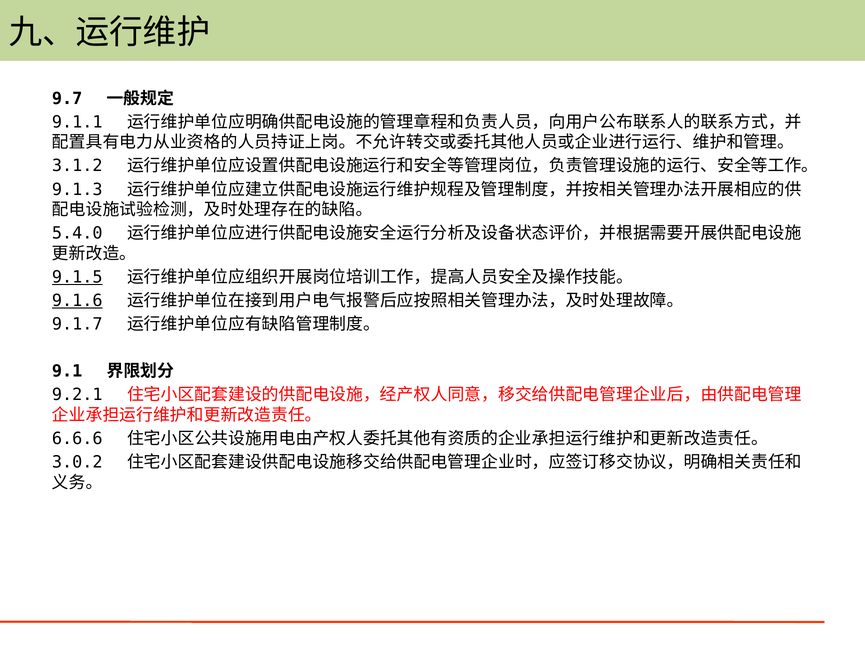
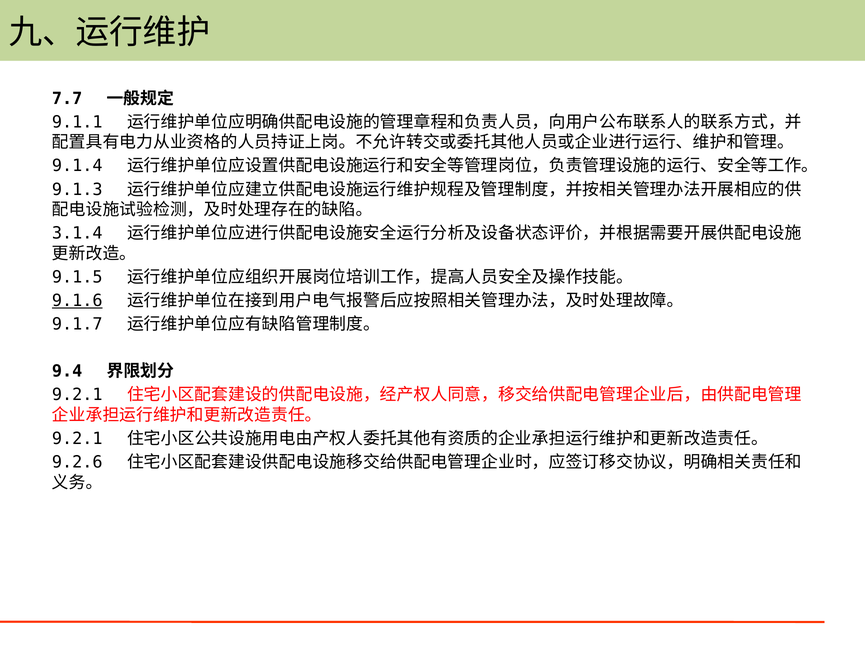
9.7: 9.7 -> 7.7
3.1.2: 3.1.2 -> 9.1.4
5.4.0: 5.4.0 -> 3.1.4
9.1.5 underline: present -> none
9.1: 9.1 -> 9.4
6.6.6 at (77, 439): 6.6.6 -> 9.2.1
3.0.2: 3.0.2 -> 9.2.6
